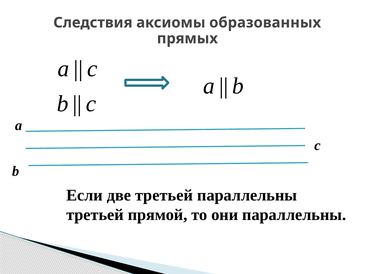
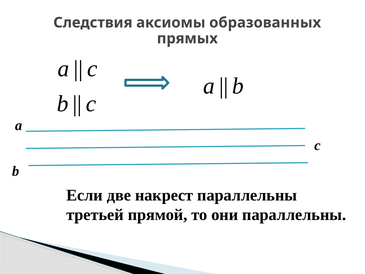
две третьей: третьей -> накрест
